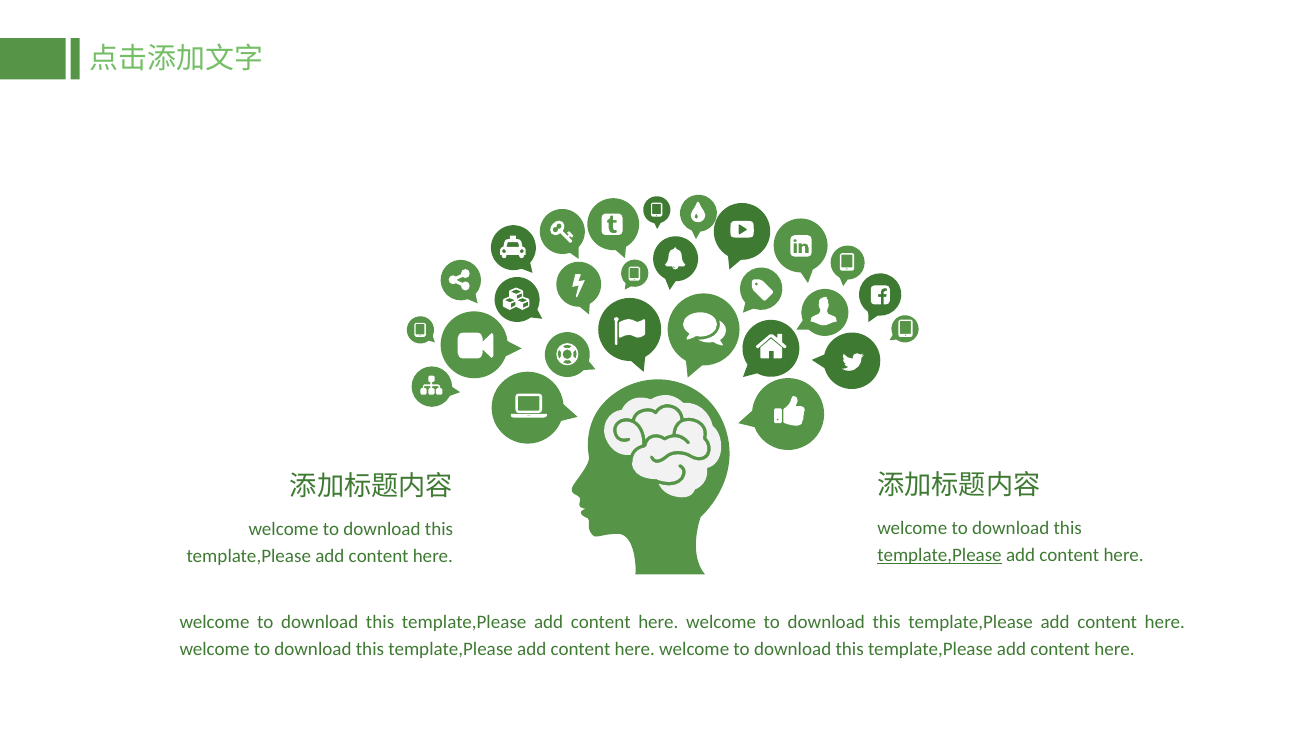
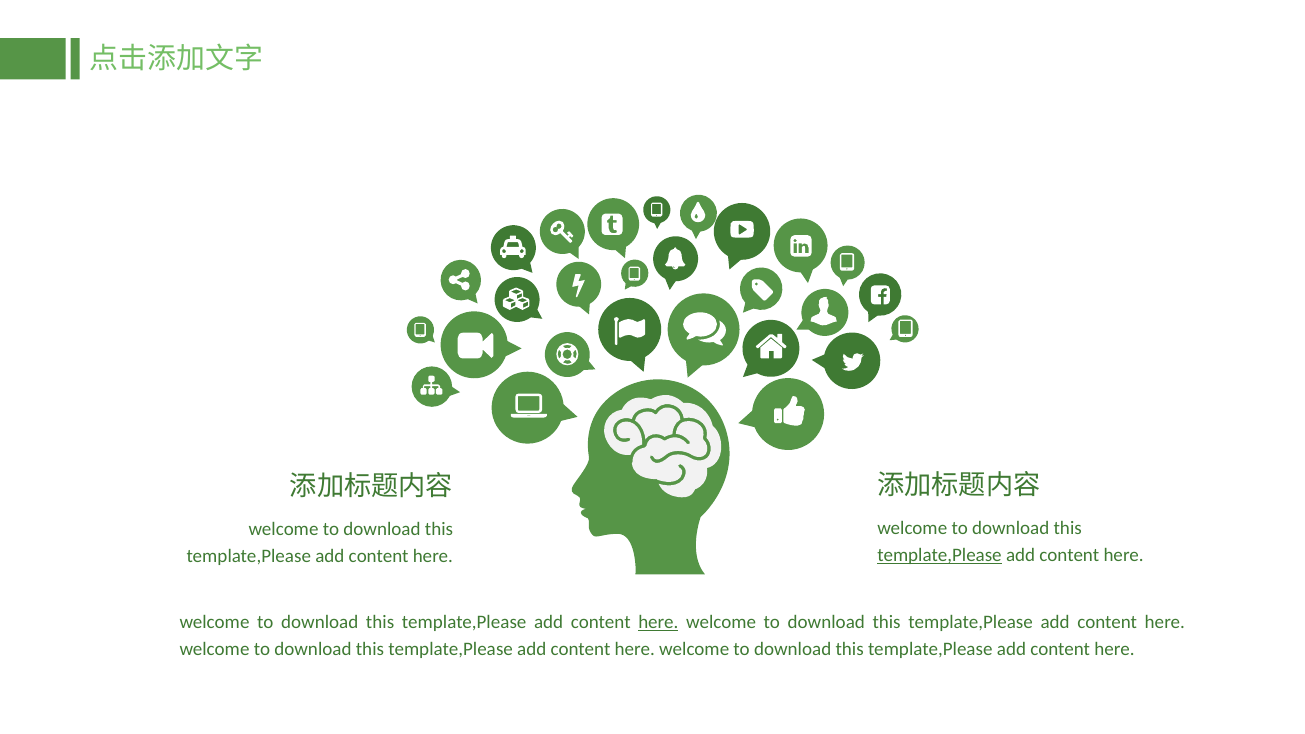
here at (658, 622) underline: none -> present
